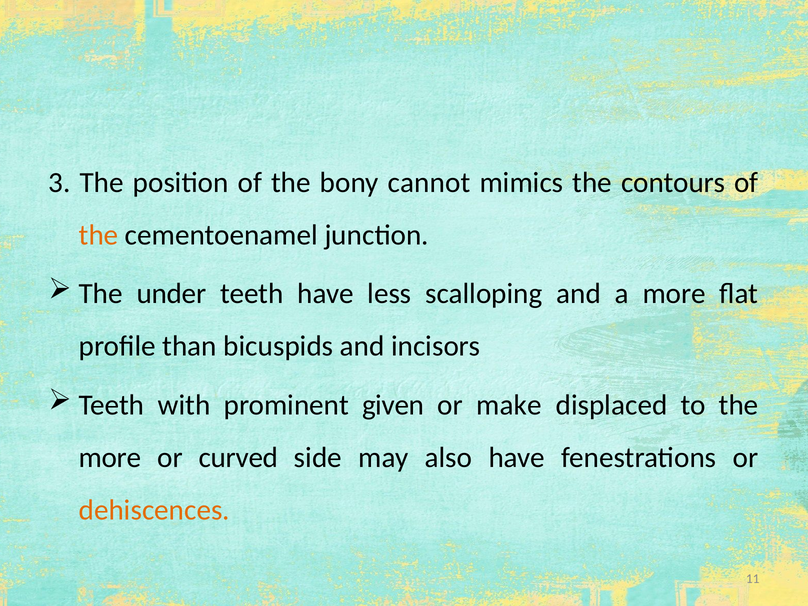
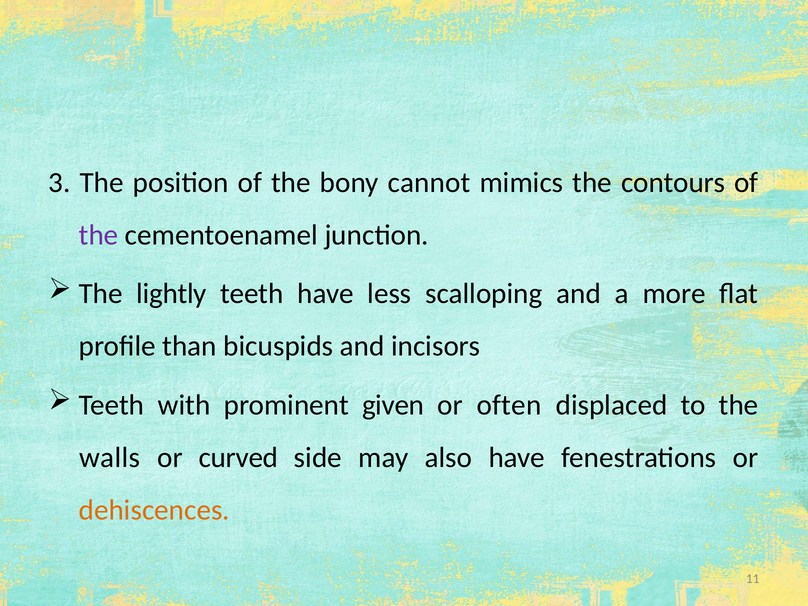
the at (99, 235) colour: orange -> purple
under: under -> lightly
make: make -> often
more at (110, 458): more -> walls
